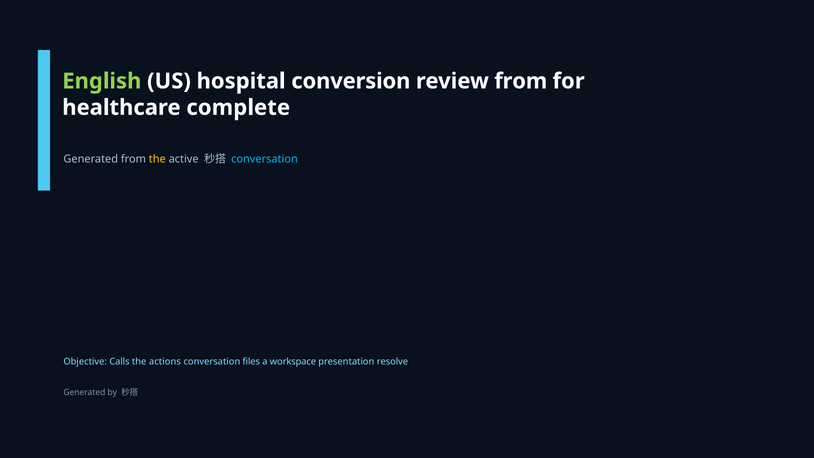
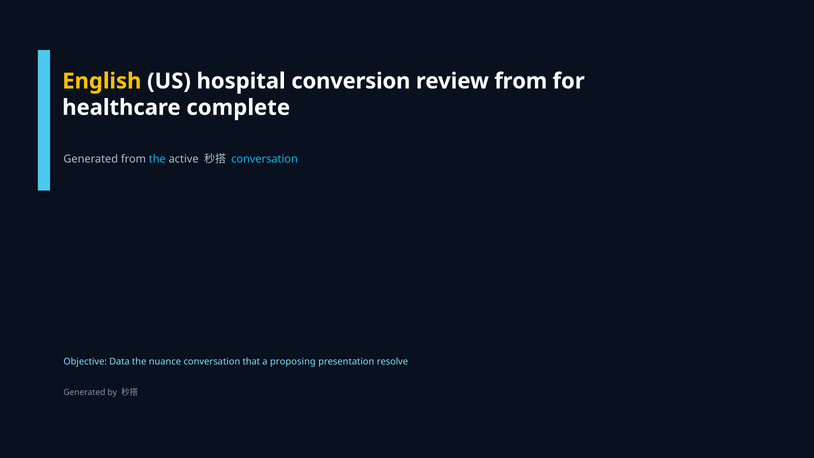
English colour: light green -> yellow
the at (157, 159) colour: yellow -> light blue
Calls: Calls -> Data
actions: actions -> nuance
files: files -> that
workspace: workspace -> proposing
